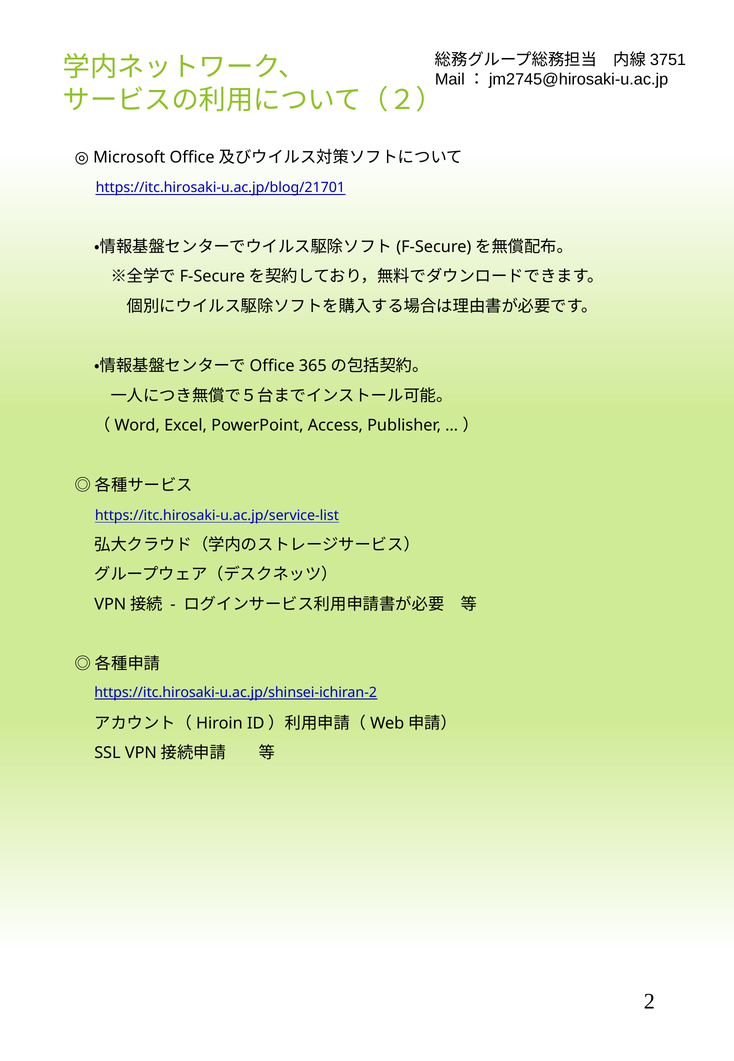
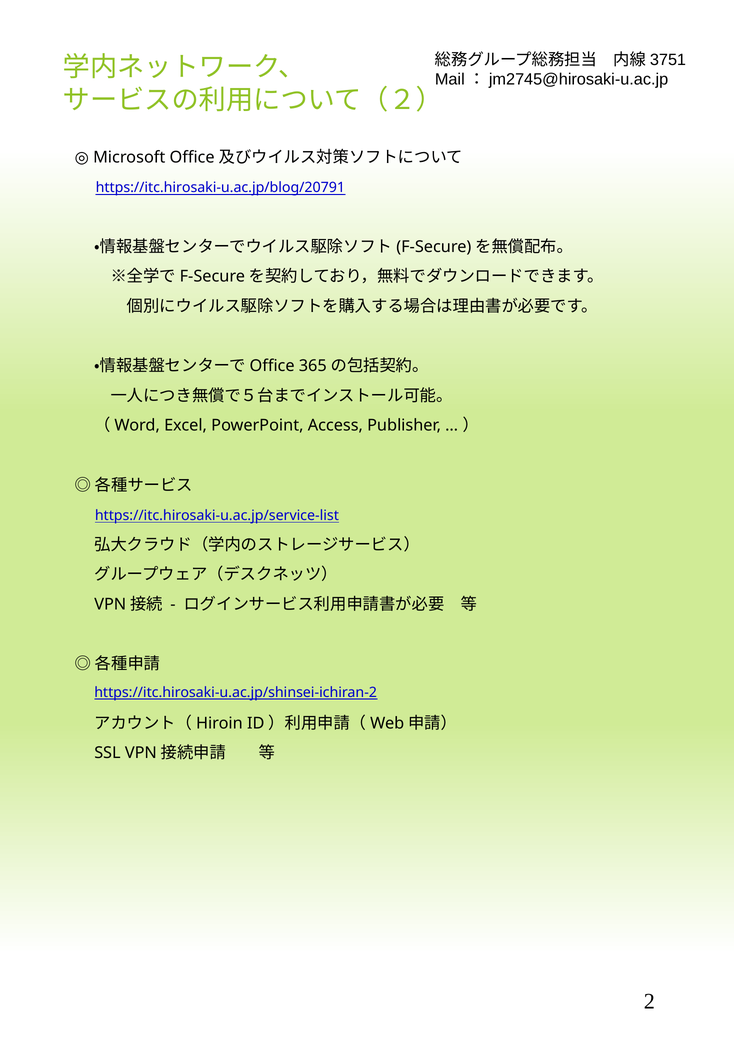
https://itc.hirosaki-u.ac.jp/blog/21701: https://itc.hirosaki-u.ac.jp/blog/21701 -> https://itc.hirosaki-u.ac.jp/blog/20791
